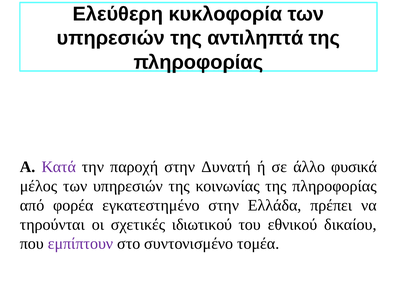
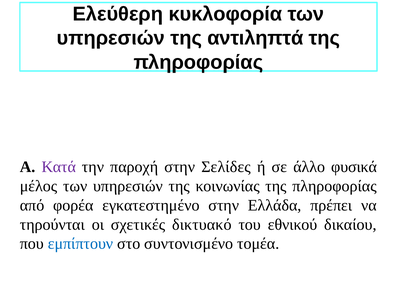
Δυνατή: Δυνατή -> Σελίδες
ιδιωτικού: ιδιωτικού -> δικτυακό
εμπίπτουν colour: purple -> blue
